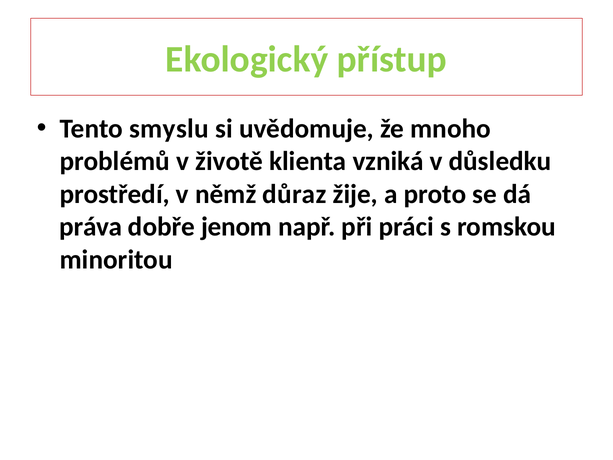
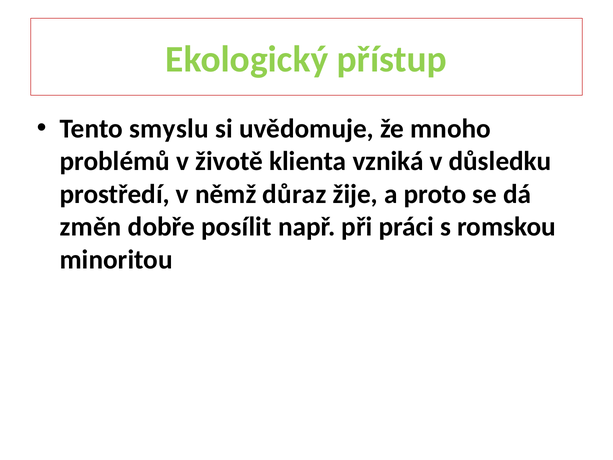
práva: práva -> změn
jenom: jenom -> posílit
